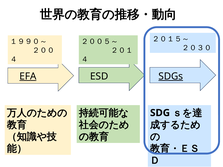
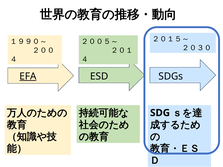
SDGs underline: present -> none
